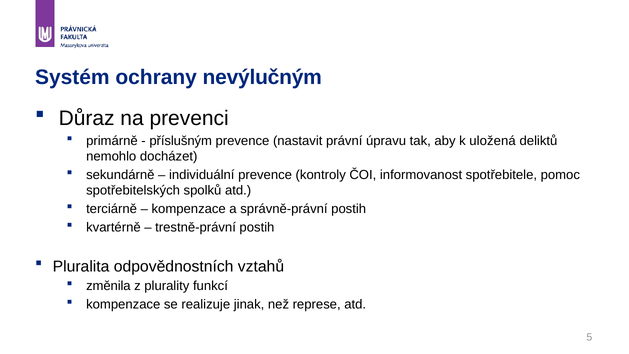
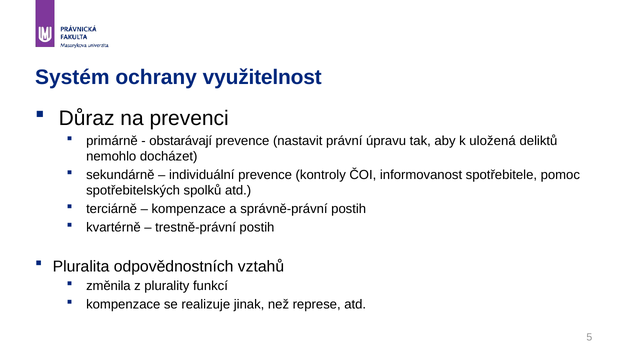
nevýlučným: nevýlučným -> využitelnost
příslušným: příslušným -> obstarávají
